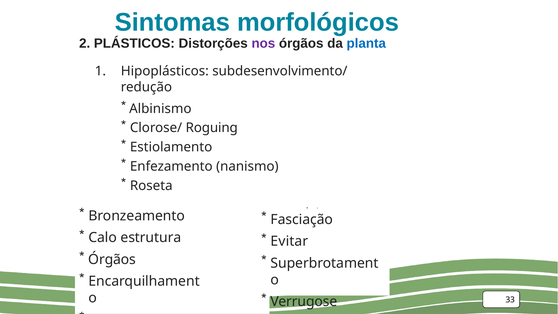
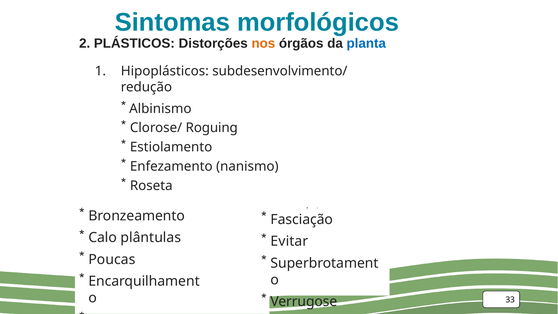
nos colour: purple -> orange
estrutura: estrutura -> plântulas
Órgãos at (112, 259): Órgãos -> Poucas
